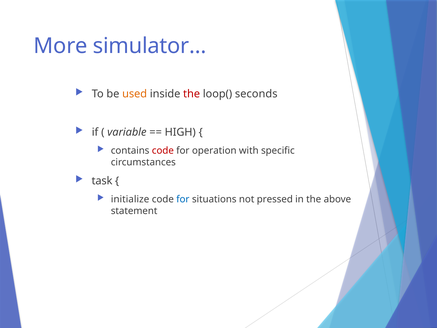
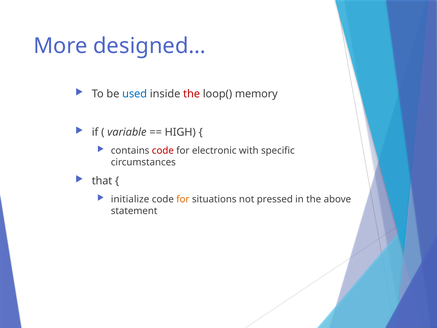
simulator…: simulator… -> designed…
used colour: orange -> blue
seconds: seconds -> memory
operation: operation -> electronic
task: task -> that
for at (183, 199) colour: blue -> orange
